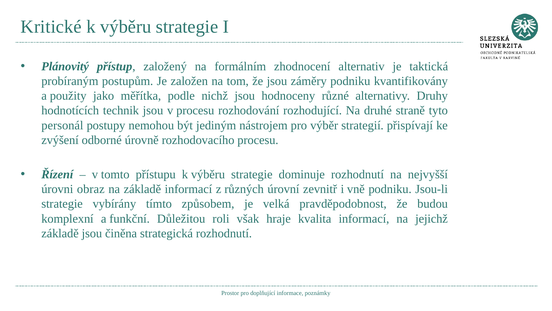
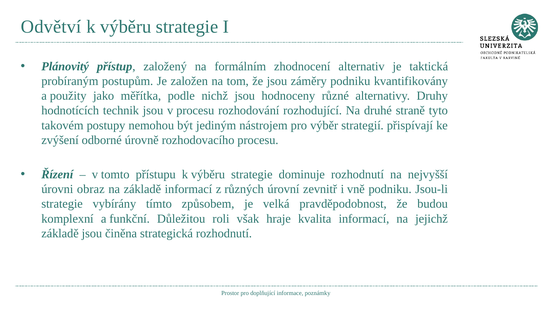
Kritické: Kritické -> Odvětví
personál: personál -> takovém
